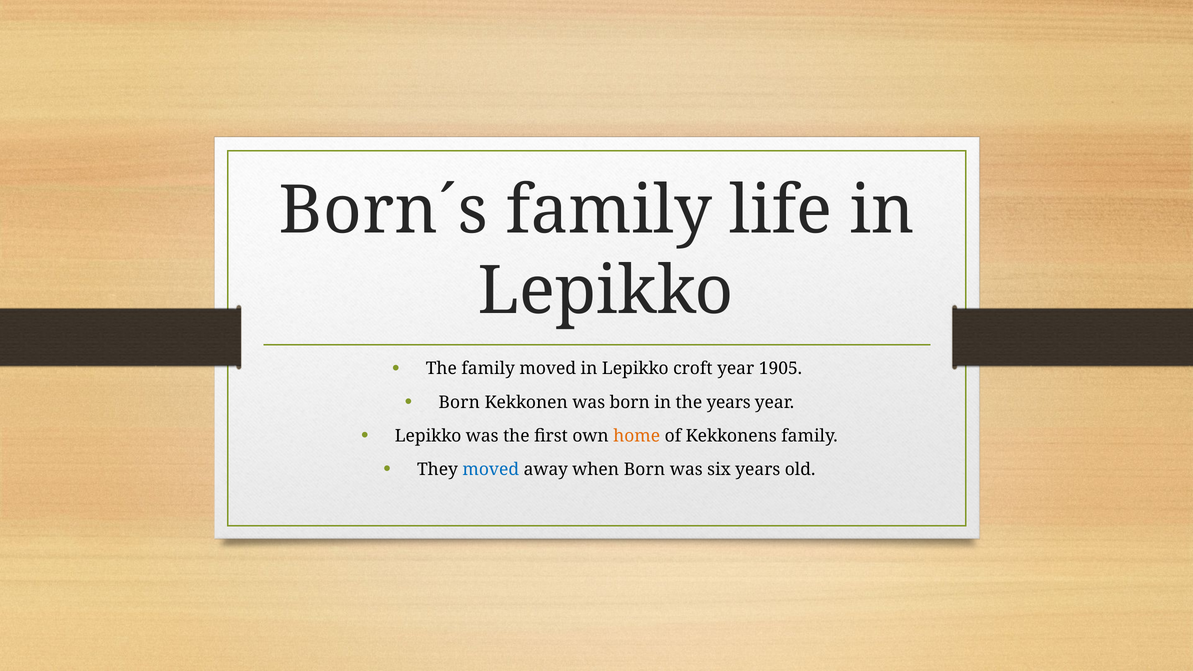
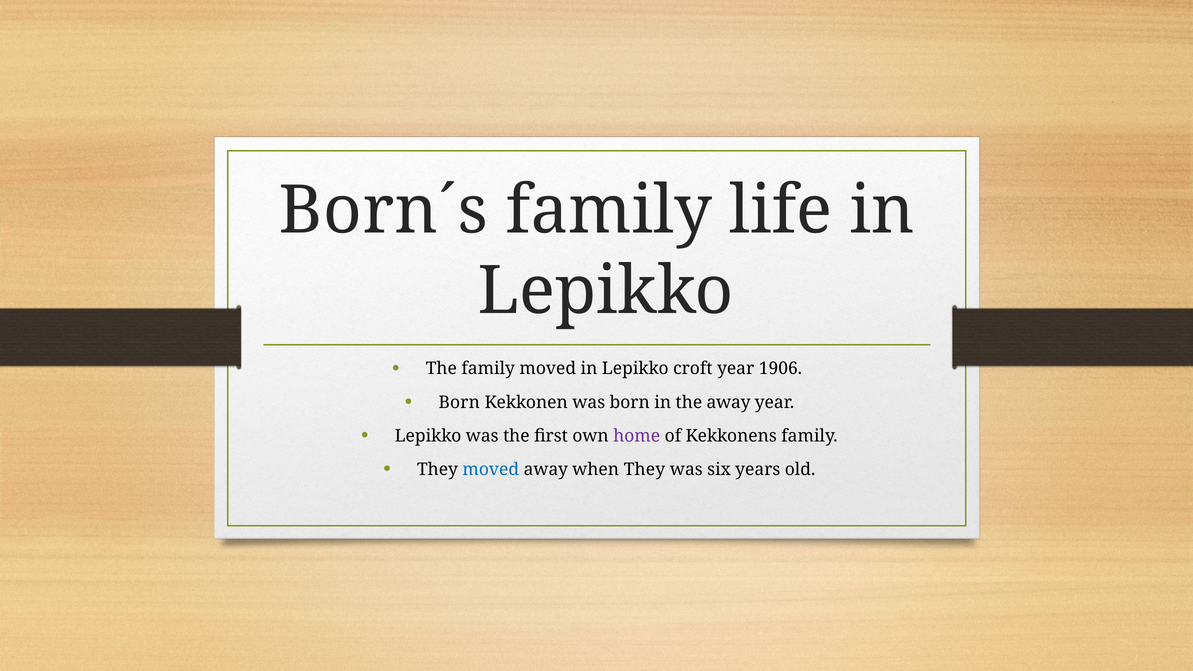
1905: 1905 -> 1906
the years: years -> away
home colour: orange -> purple
when Born: Born -> They
